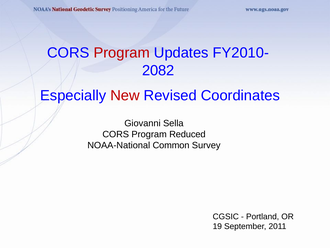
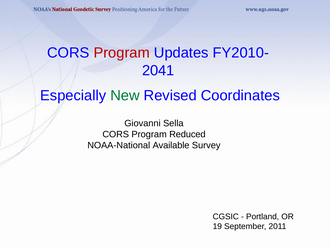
2082: 2082 -> 2041
New colour: red -> green
Common: Common -> Available
